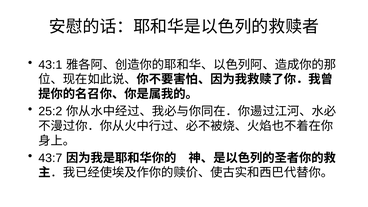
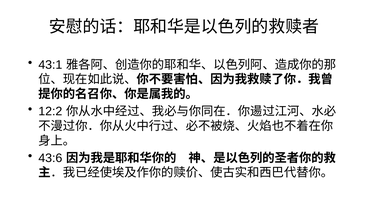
25:2: 25:2 -> 12:2
43:7: 43:7 -> 43:6
